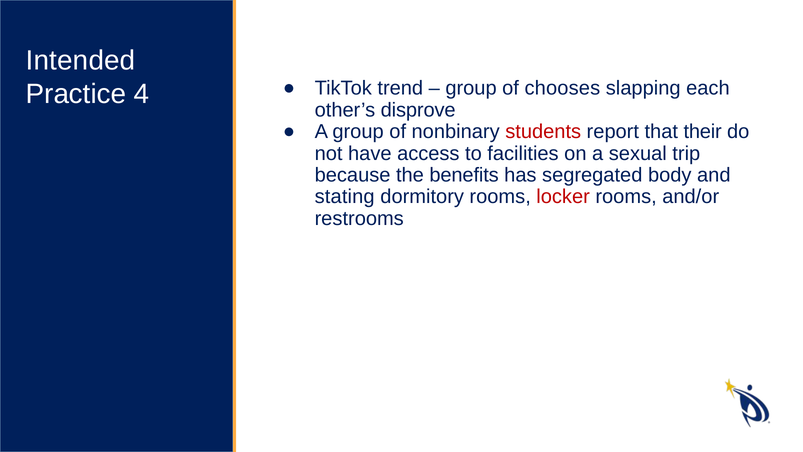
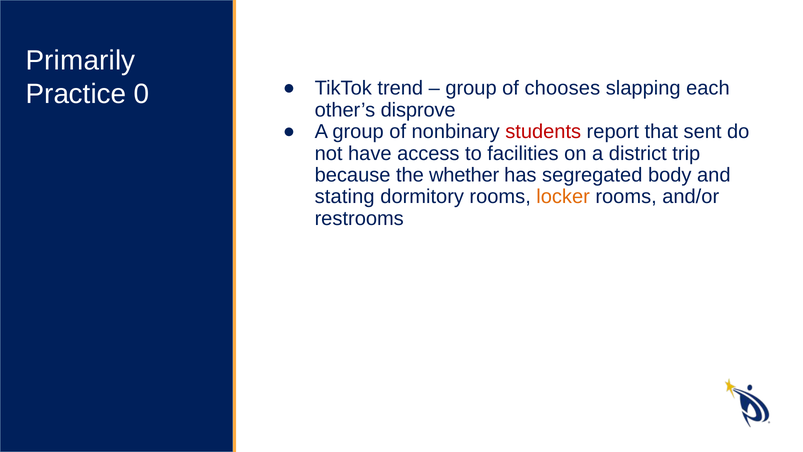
Intended: Intended -> Primarily
4: 4 -> 0
their: their -> sent
sexual: sexual -> district
benefits: benefits -> whether
locker colour: red -> orange
